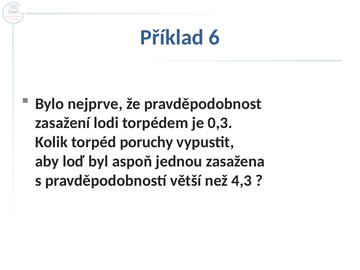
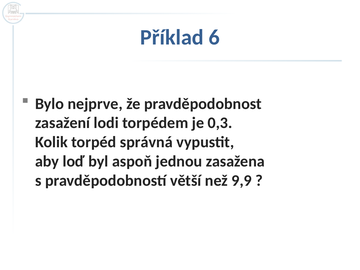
poruchy: poruchy -> správná
4,3: 4,3 -> 9,9
